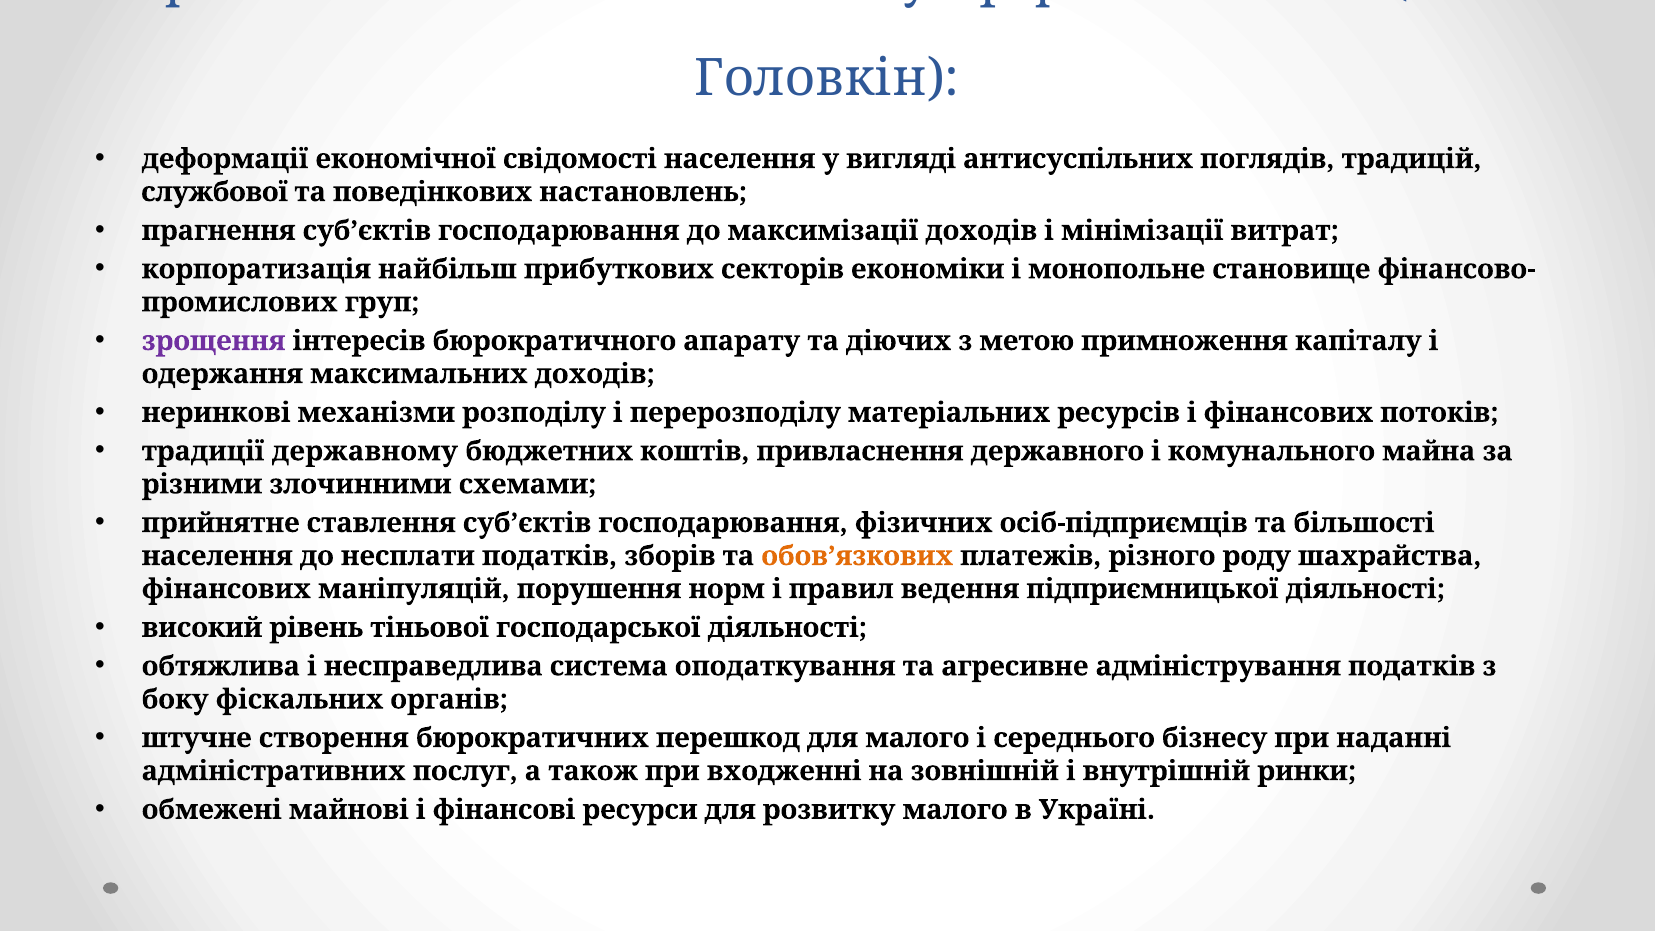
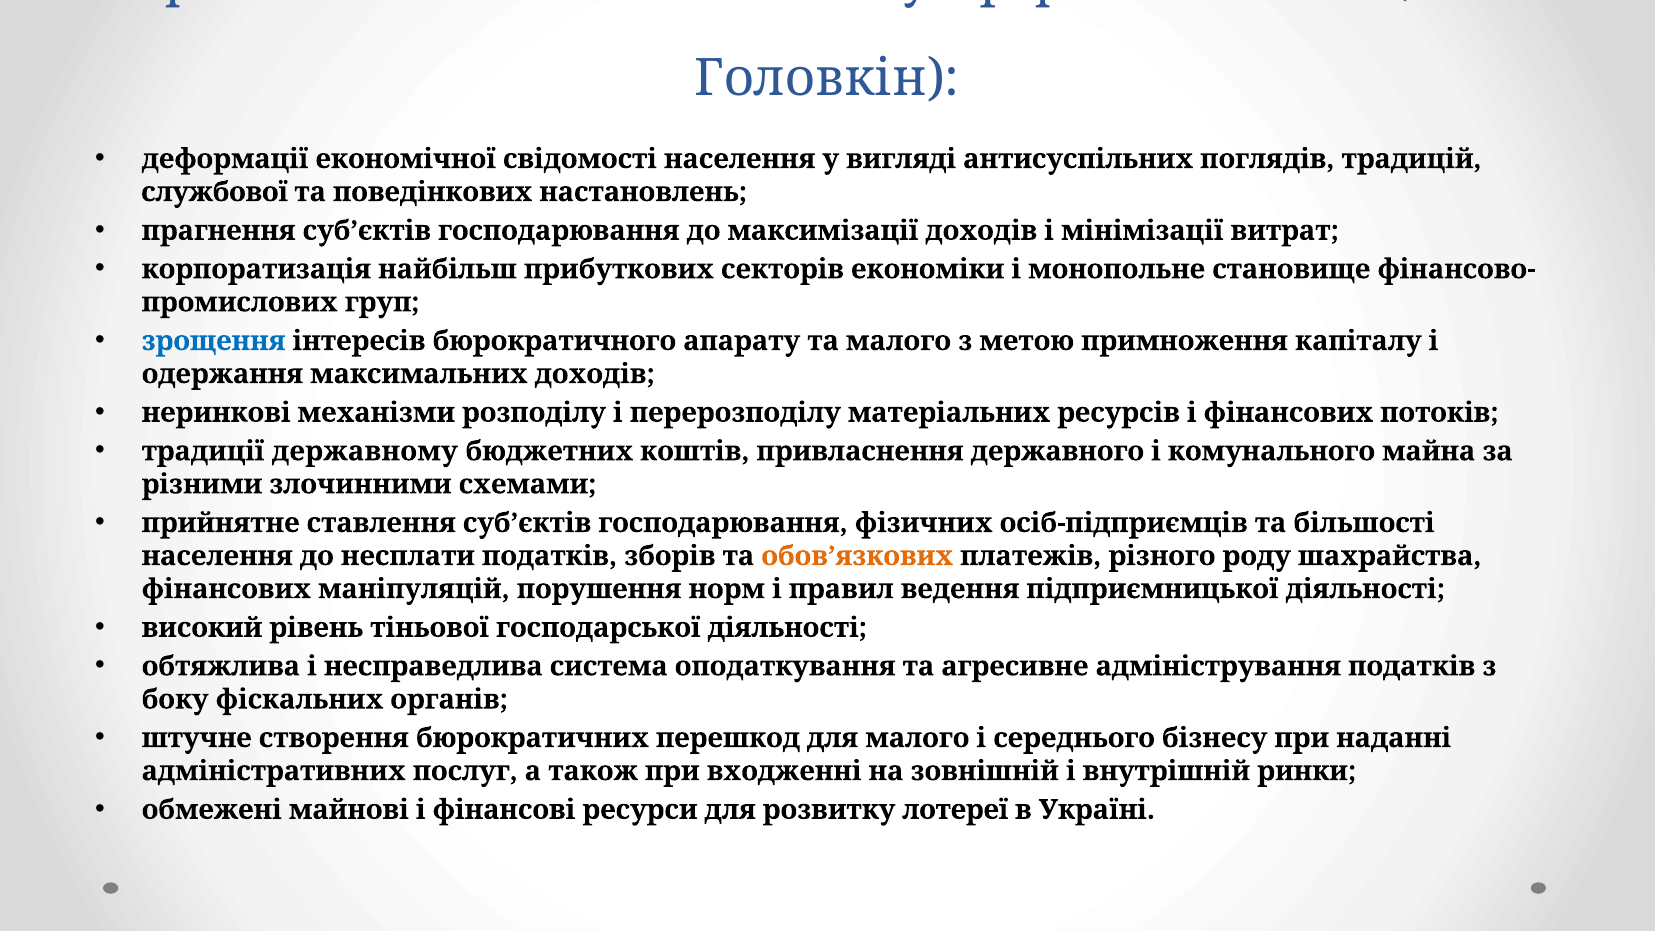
зрощення colour: purple -> blue
та діючих: діючих -> малого
розвитку малого: малого -> лотереї
